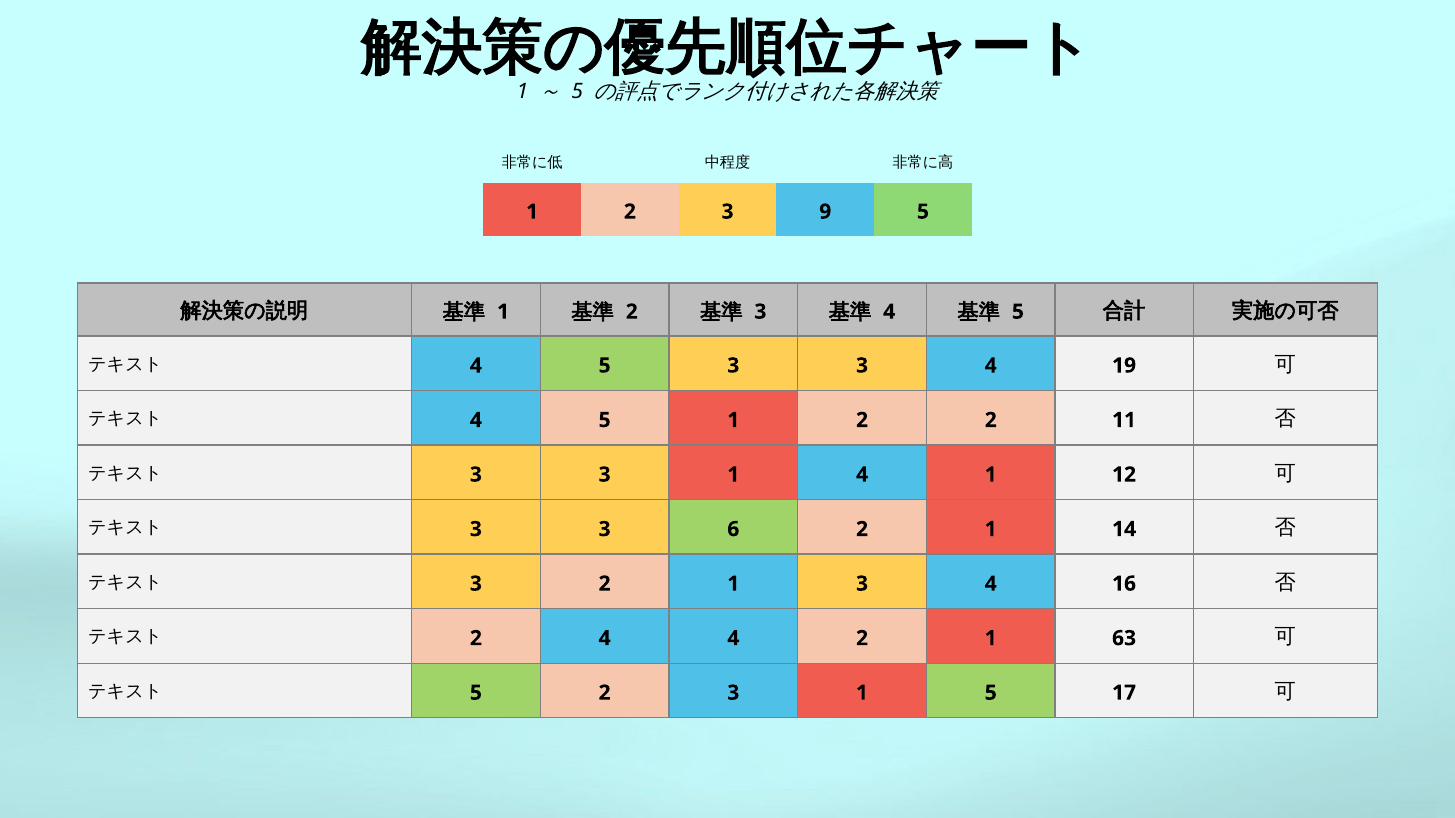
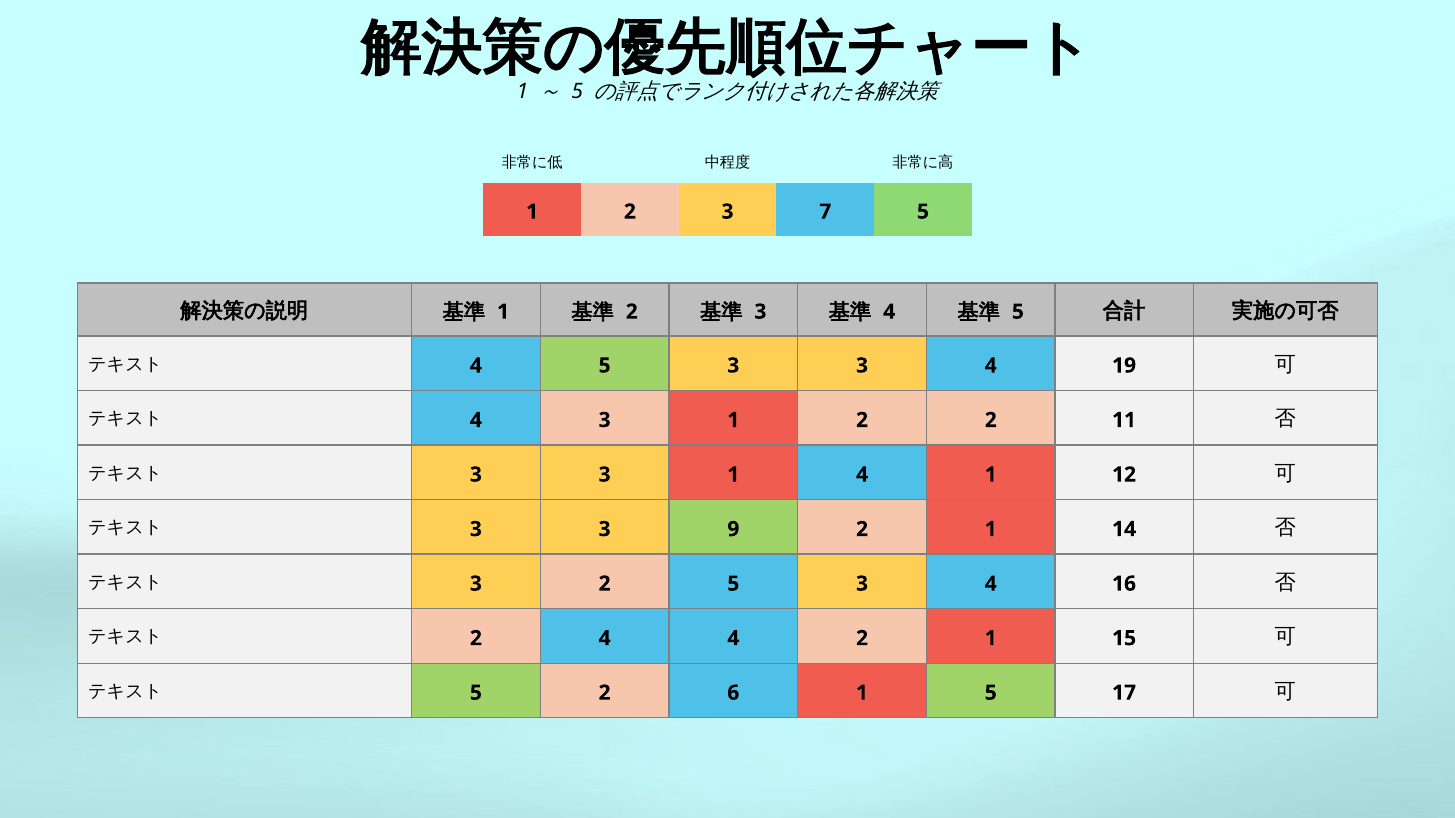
9: 9 -> 7
5 at (605, 420): 5 -> 3
6: 6 -> 9
3 2 1: 1 -> 5
63: 63 -> 15
5 2 3: 3 -> 6
